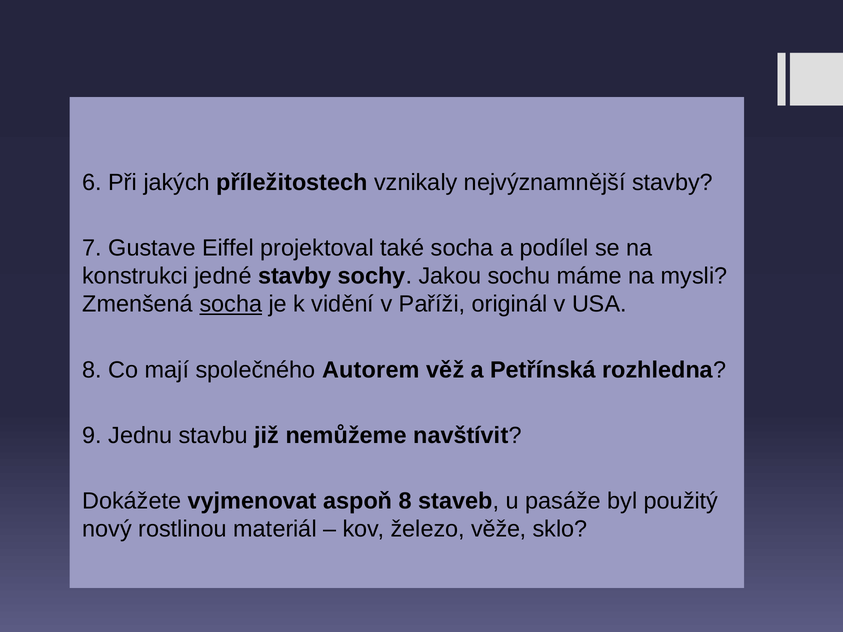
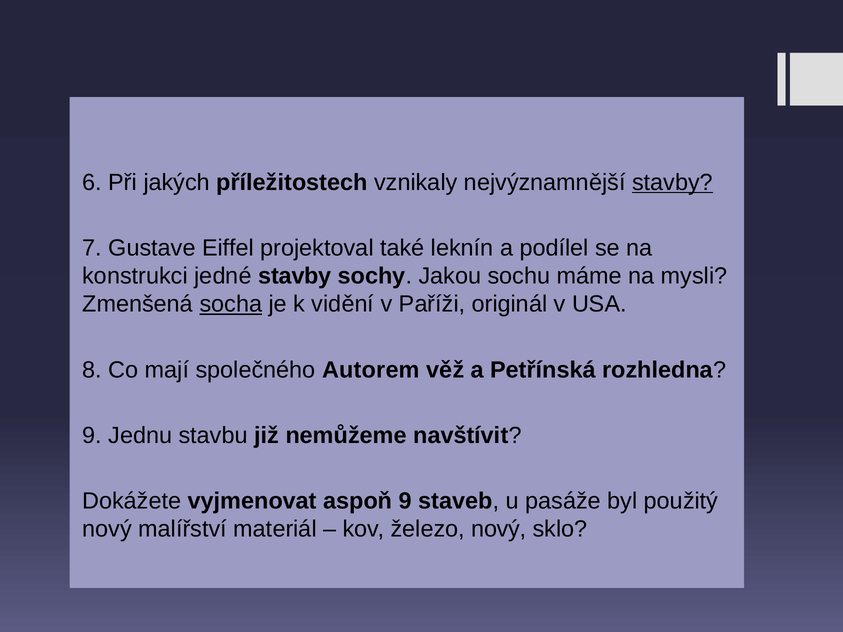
stavby at (672, 183) underline: none -> present
také socha: socha -> leknín
aspoň 8: 8 -> 9
rostlinou: rostlinou -> malířství
železo věže: věže -> nový
